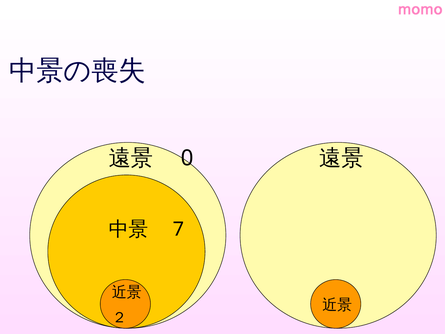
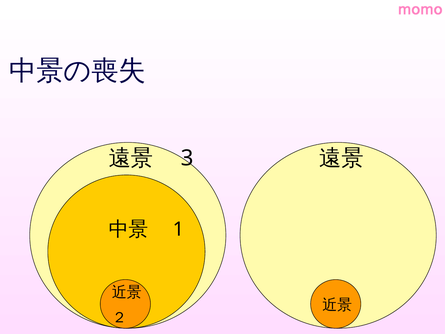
0: 0 -> 3
7: 7 -> 1
